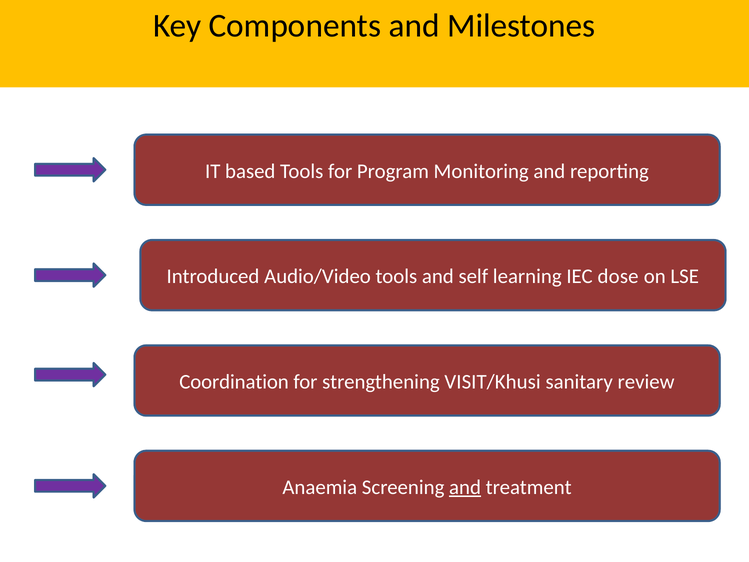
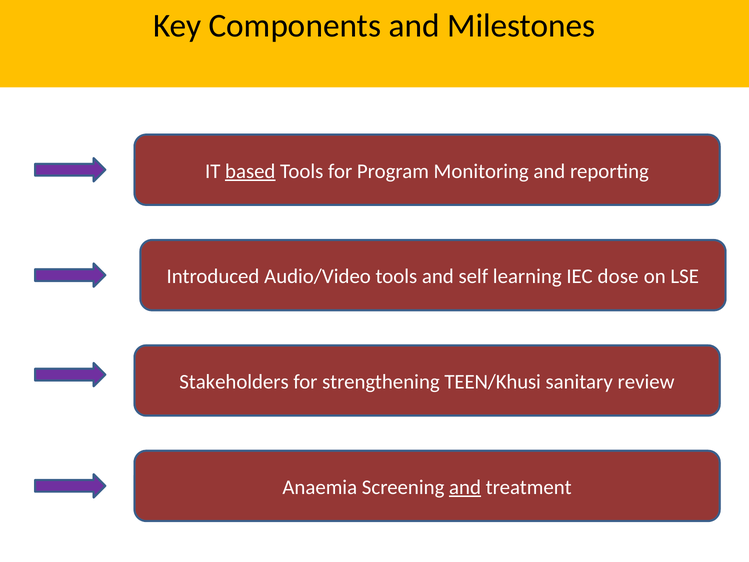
based underline: none -> present
Coordination: Coordination -> Stakeholders
VISIT/Khusi: VISIT/Khusi -> TEEN/Khusi
